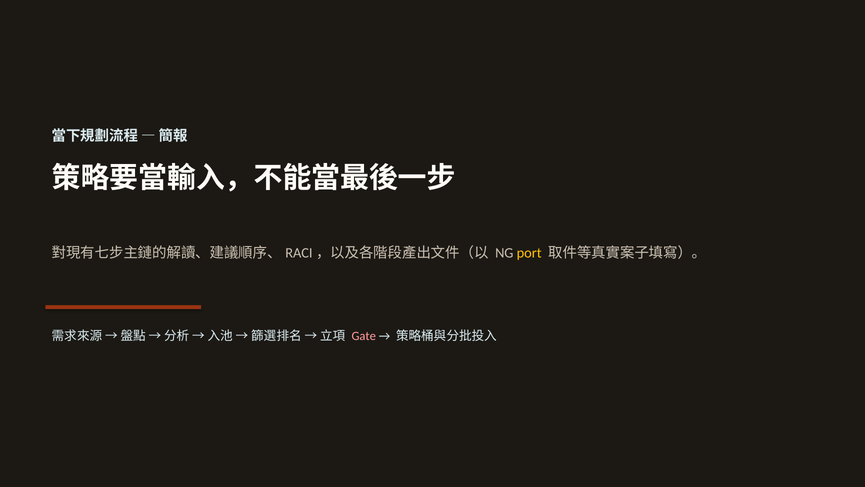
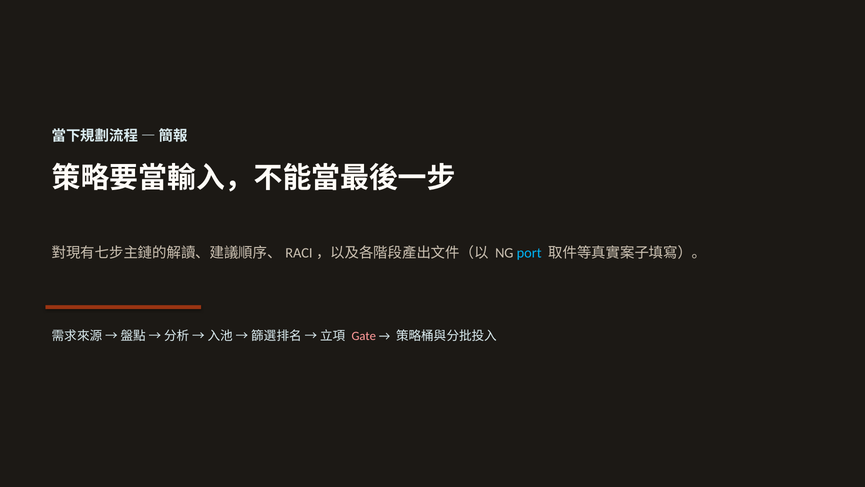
port colour: yellow -> light blue
